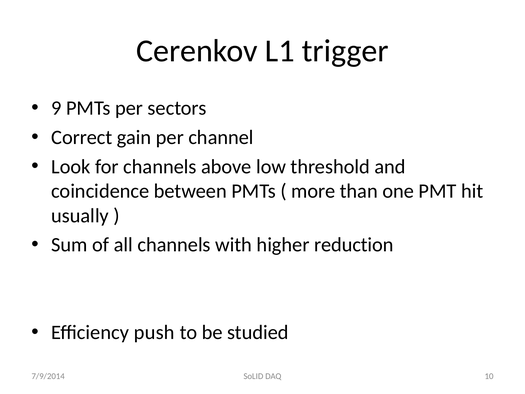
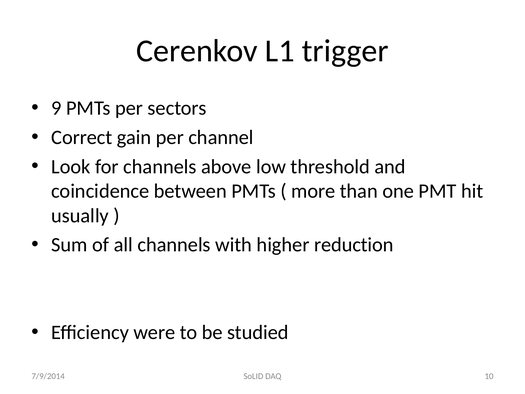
push: push -> were
